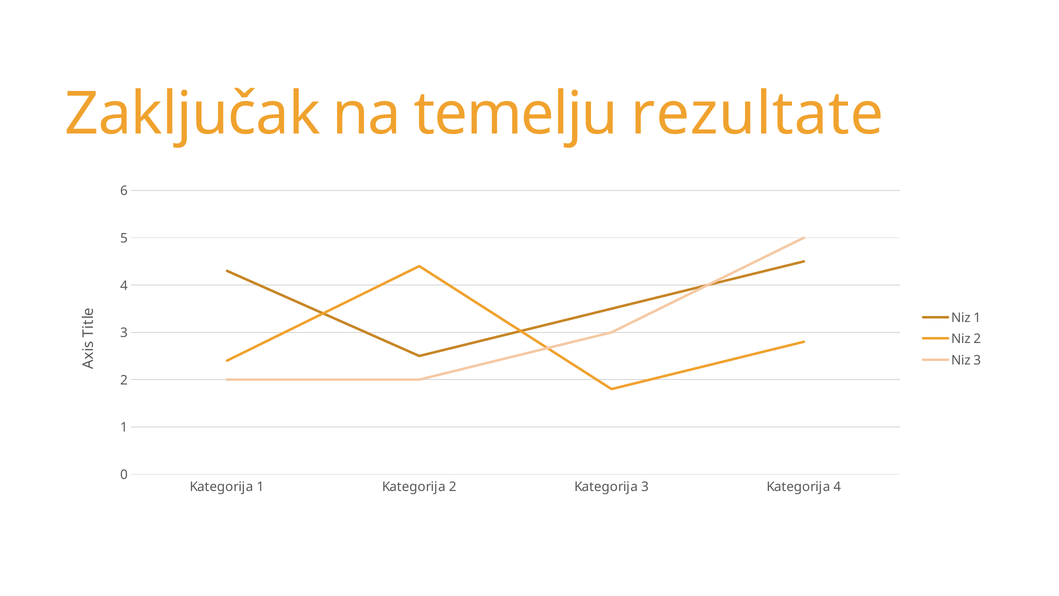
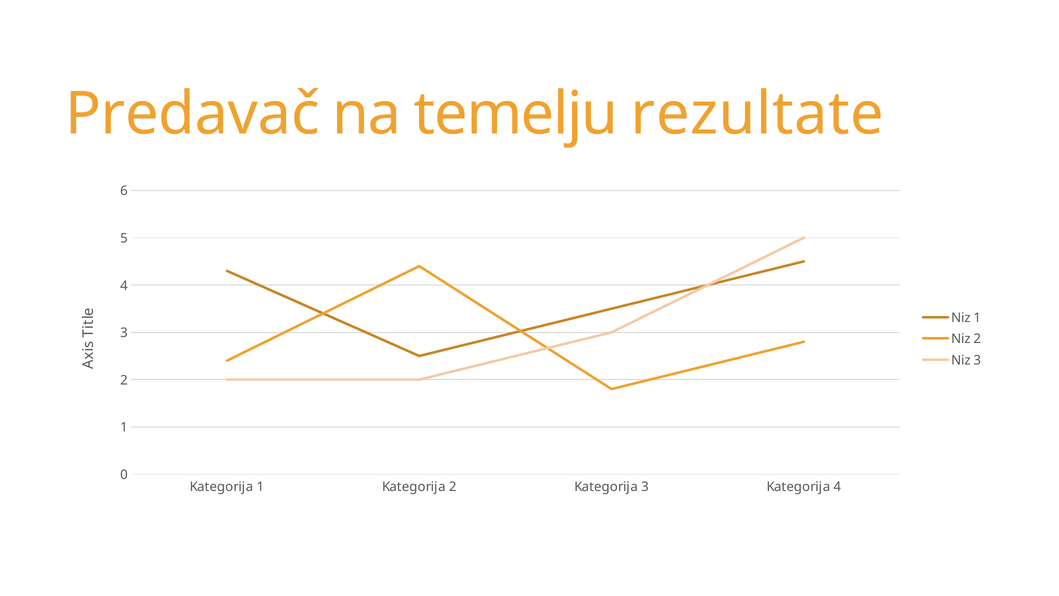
Zaključak: Zaključak -> Predavač
